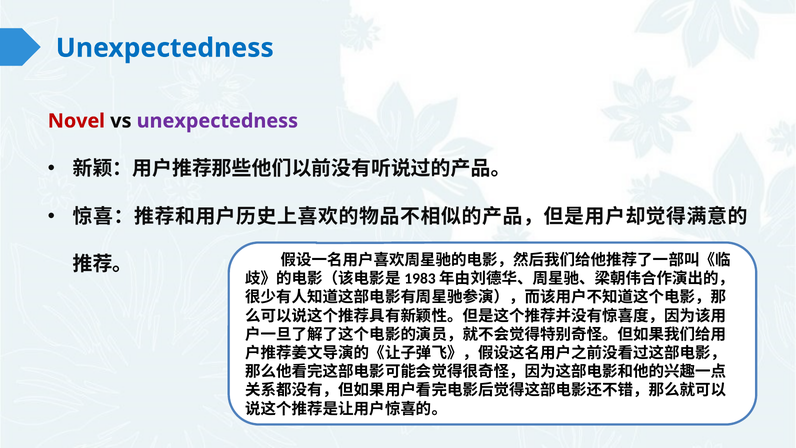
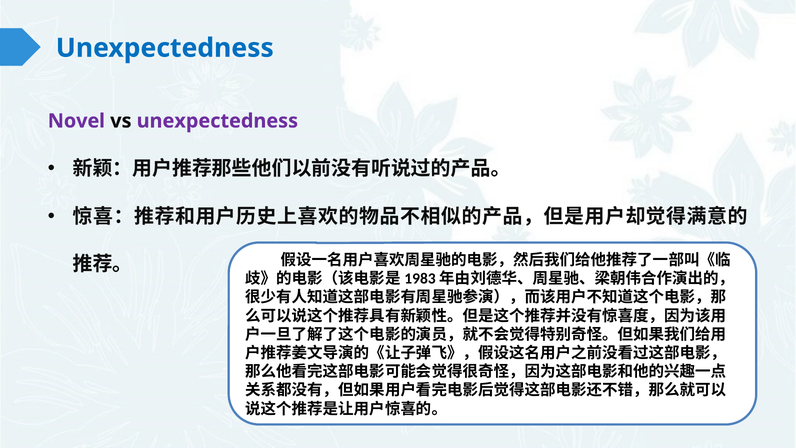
Novel colour: red -> purple
